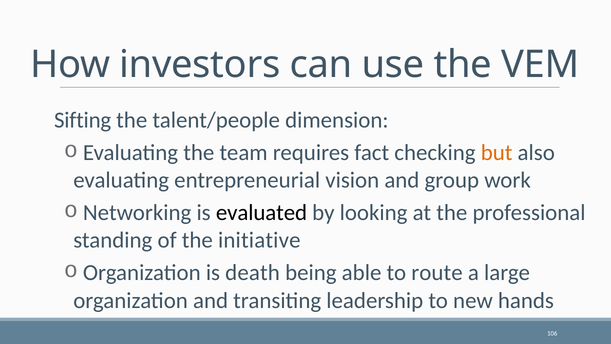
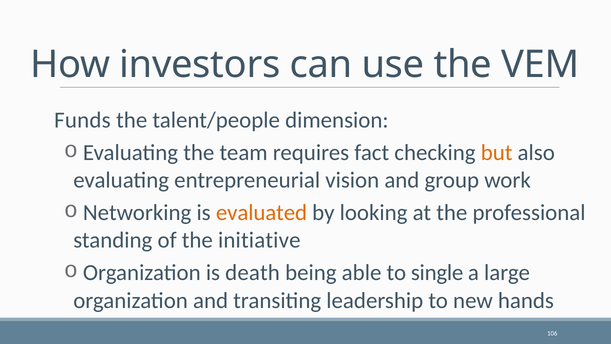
Sifting: Sifting -> Funds
evaluated colour: black -> orange
route: route -> single
